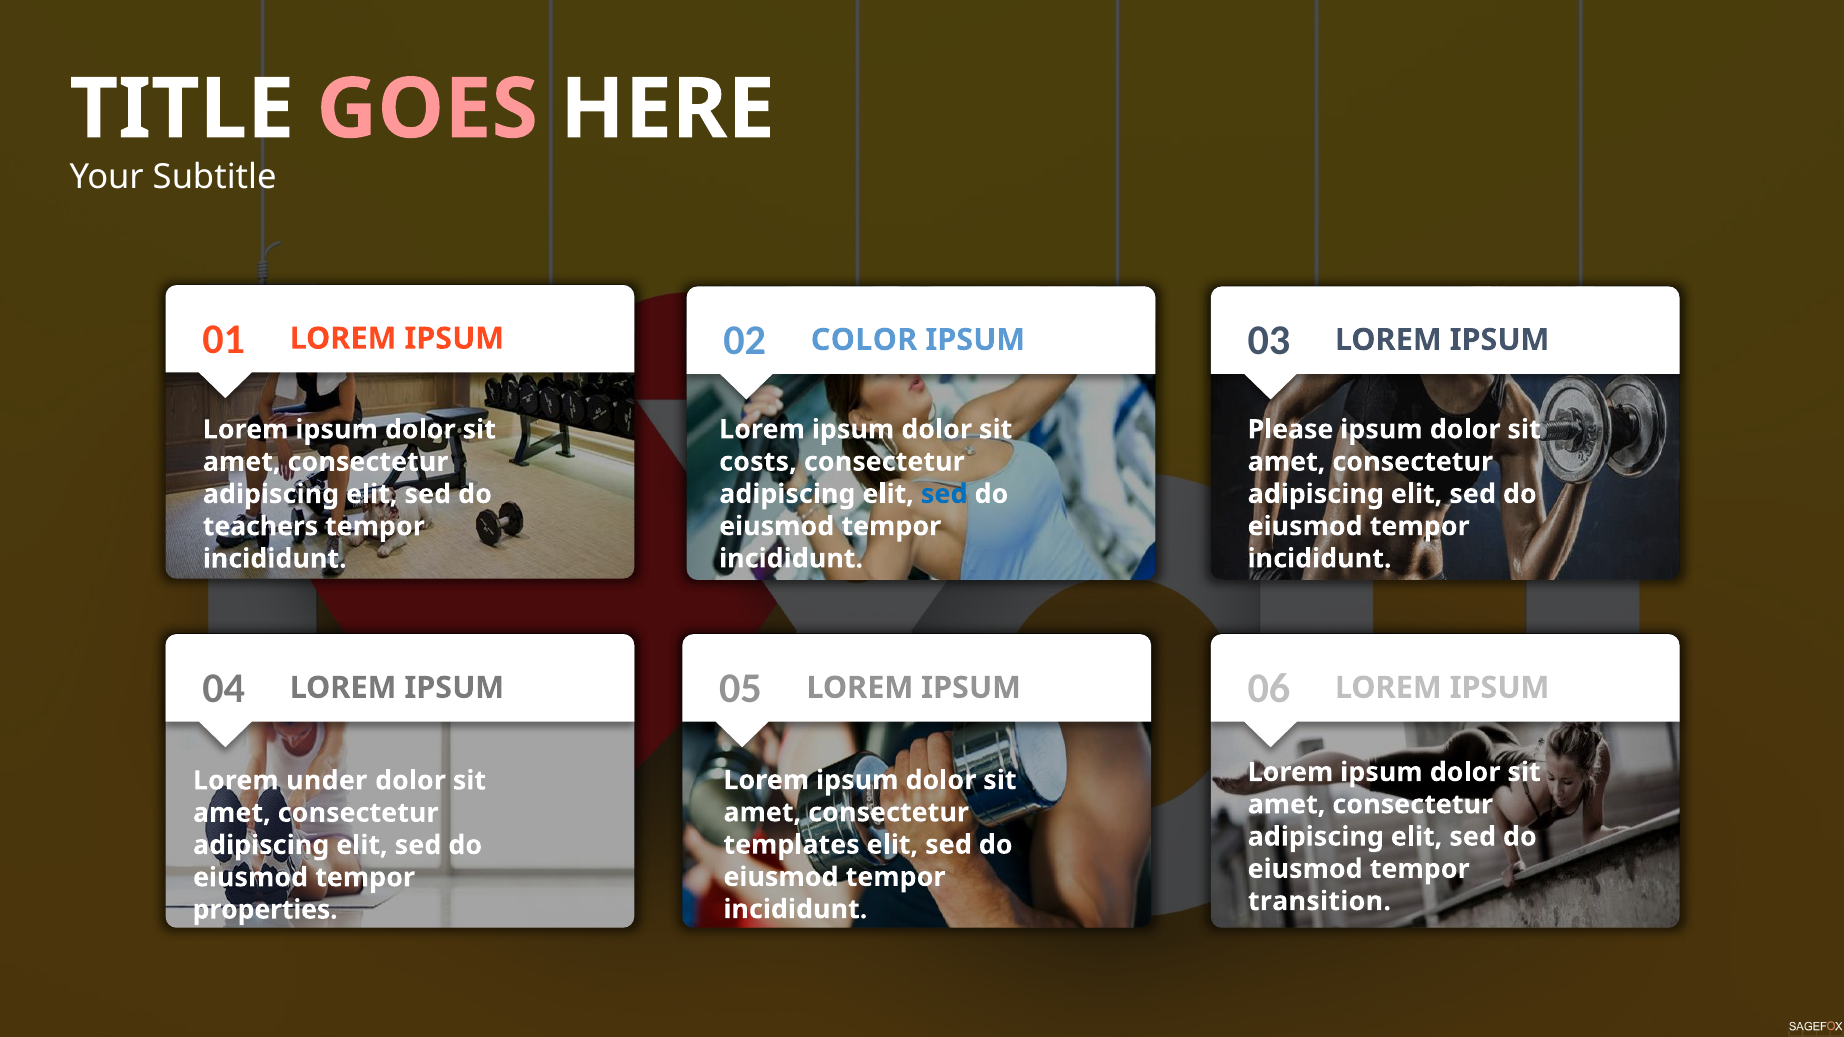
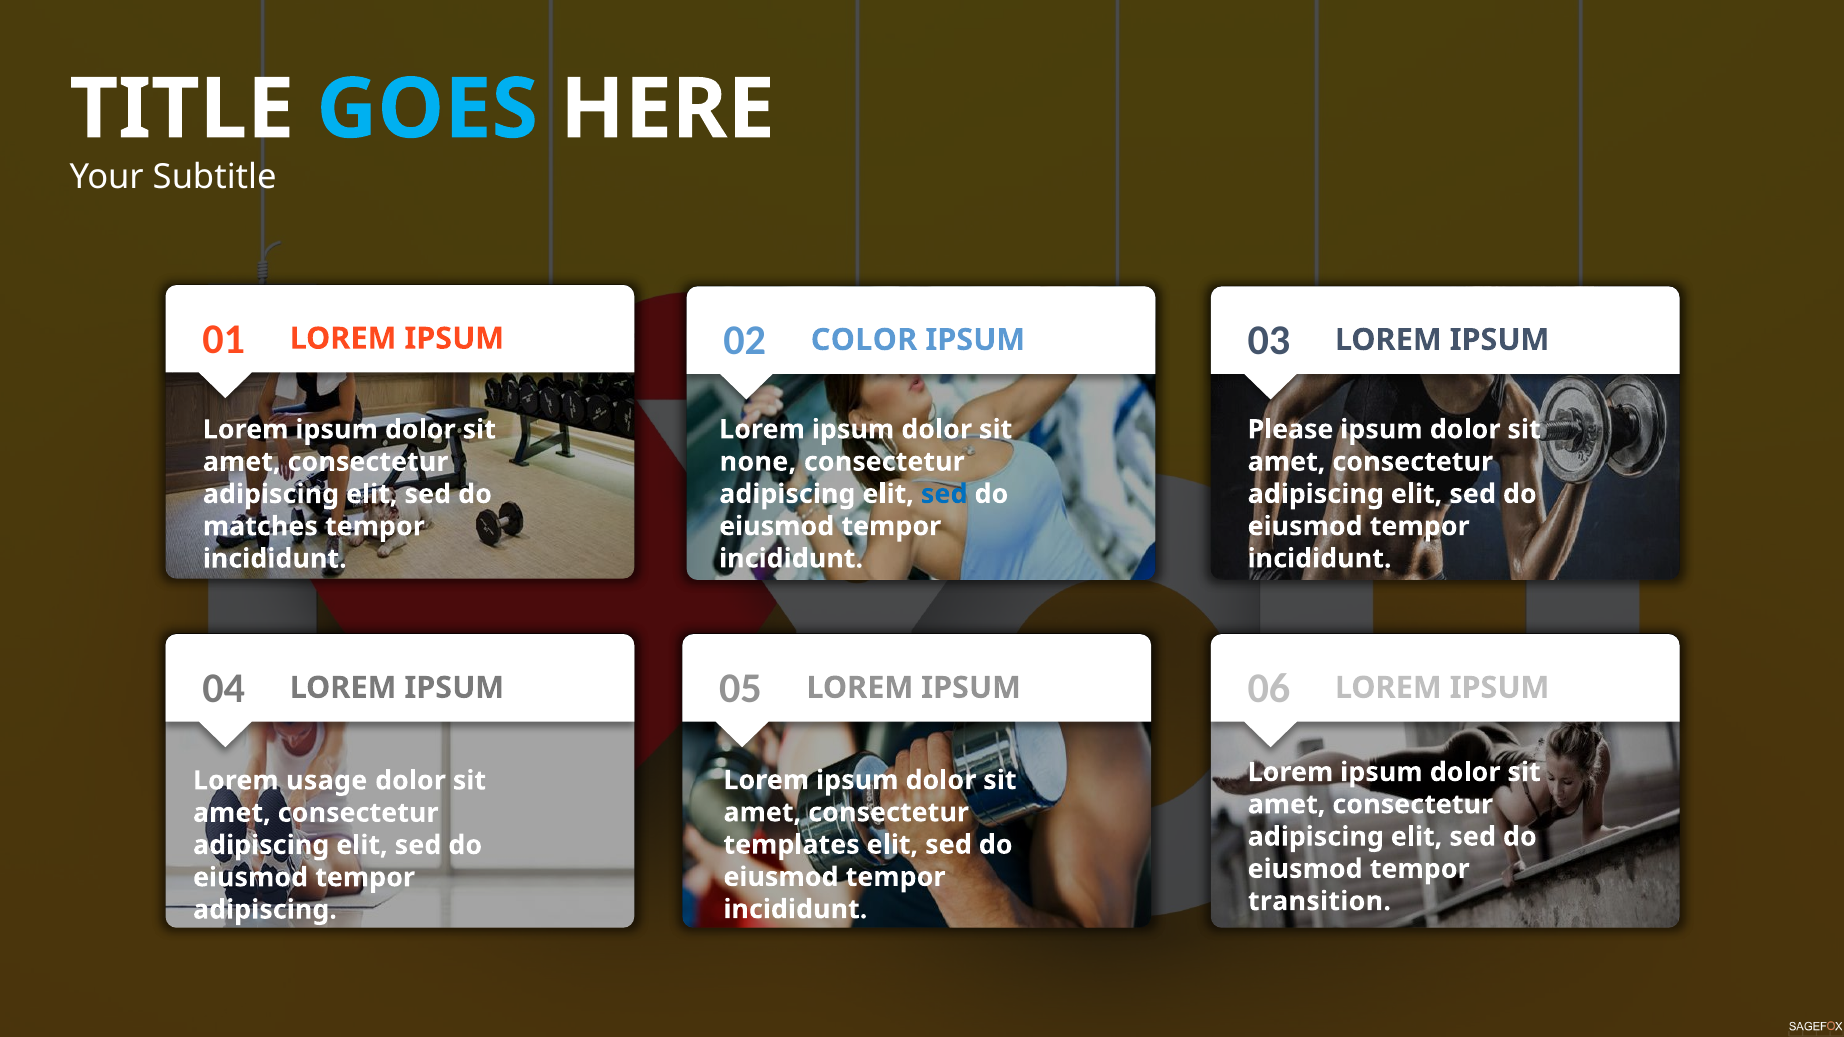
GOES colour: pink -> light blue
costs: costs -> none
teachers: teachers -> matches
under: under -> usage
properties at (265, 910): properties -> adipiscing
